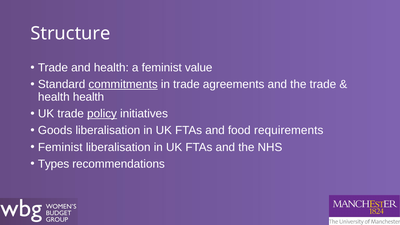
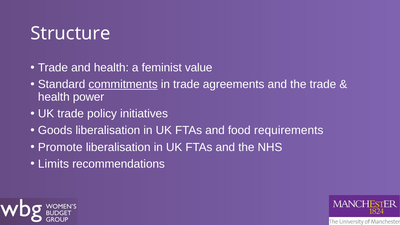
health health: health -> power
policy underline: present -> none
Feminist at (60, 147): Feminist -> Promote
Types: Types -> Limits
